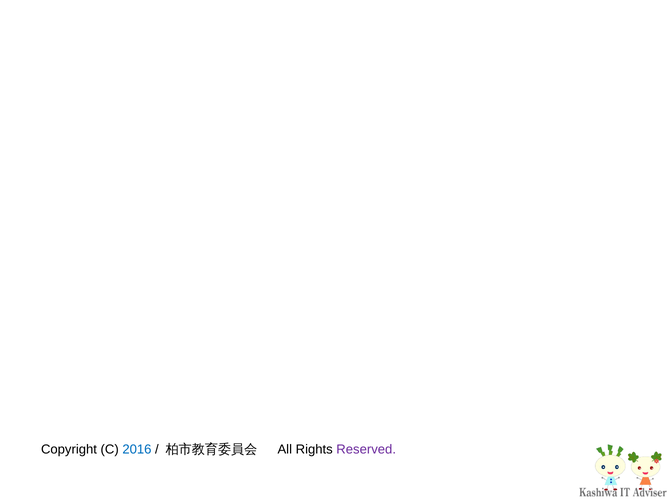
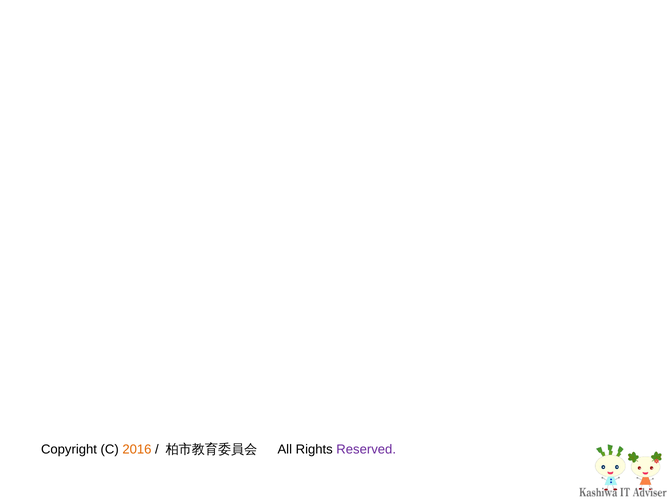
2016 colour: blue -> orange
